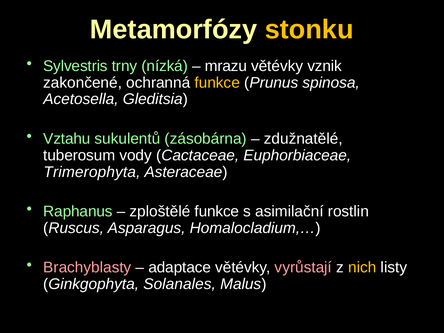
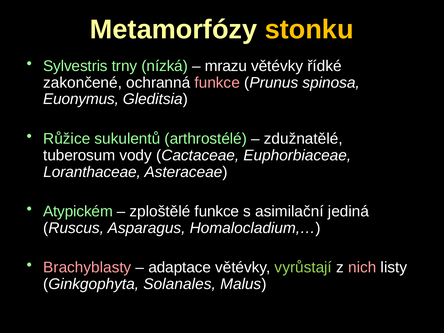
vznik: vznik -> řídké
funkce at (217, 83) colour: yellow -> pink
Acetosella: Acetosella -> Euonymus
Vztahu: Vztahu -> Růžice
zásobárna: zásobárna -> arthrostélé
Trimerophyta: Trimerophyta -> Loranthaceae
Raphanus: Raphanus -> Atypickém
rostlin: rostlin -> jediná
vyrůstají colour: pink -> light green
nich colour: yellow -> pink
